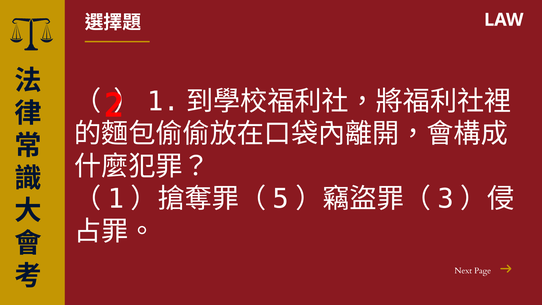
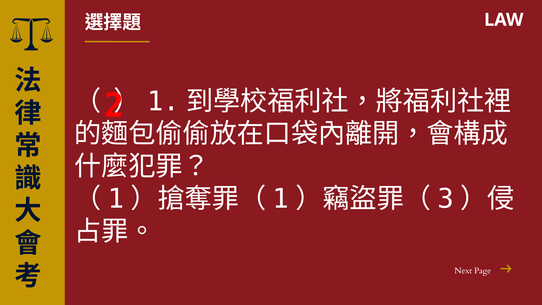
5 at (281, 199): 5 -> 1
